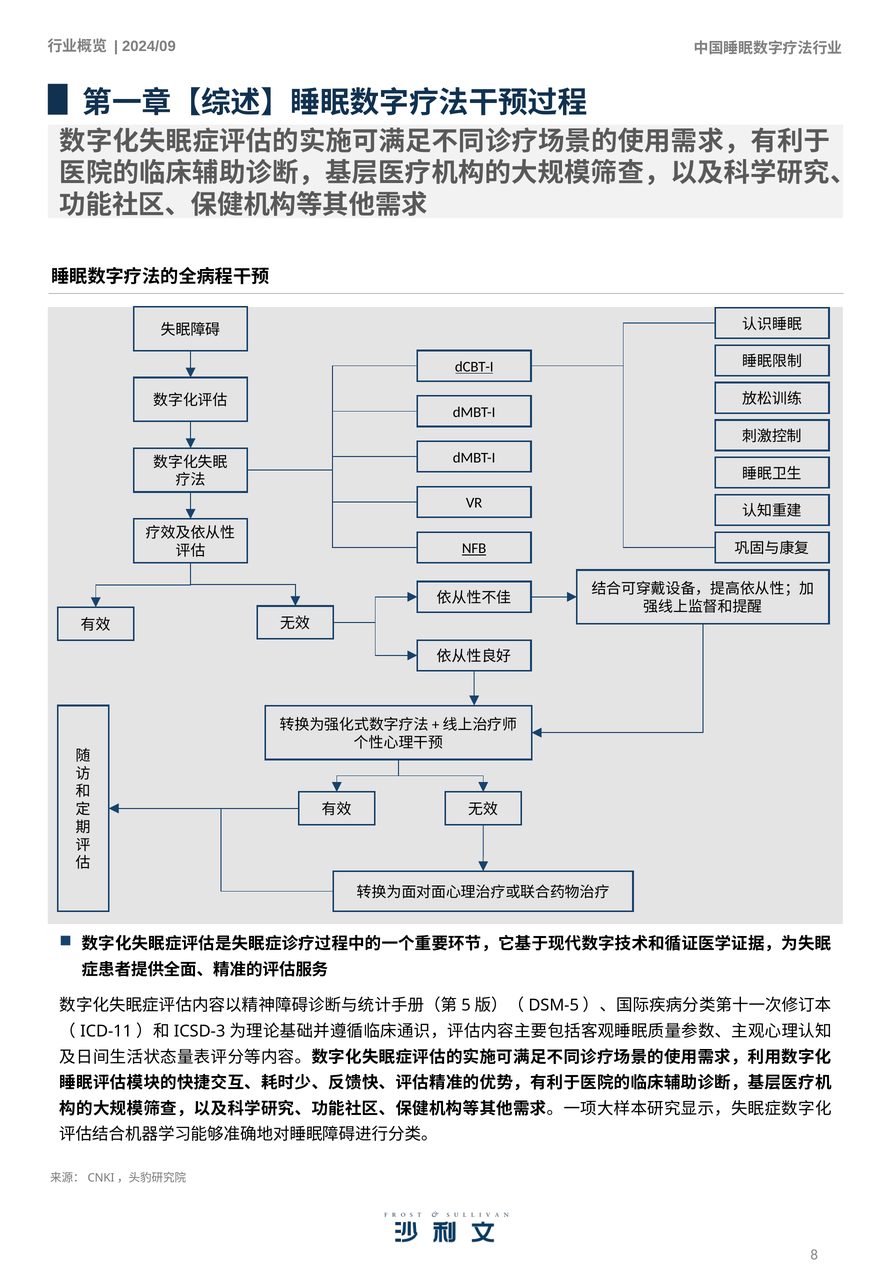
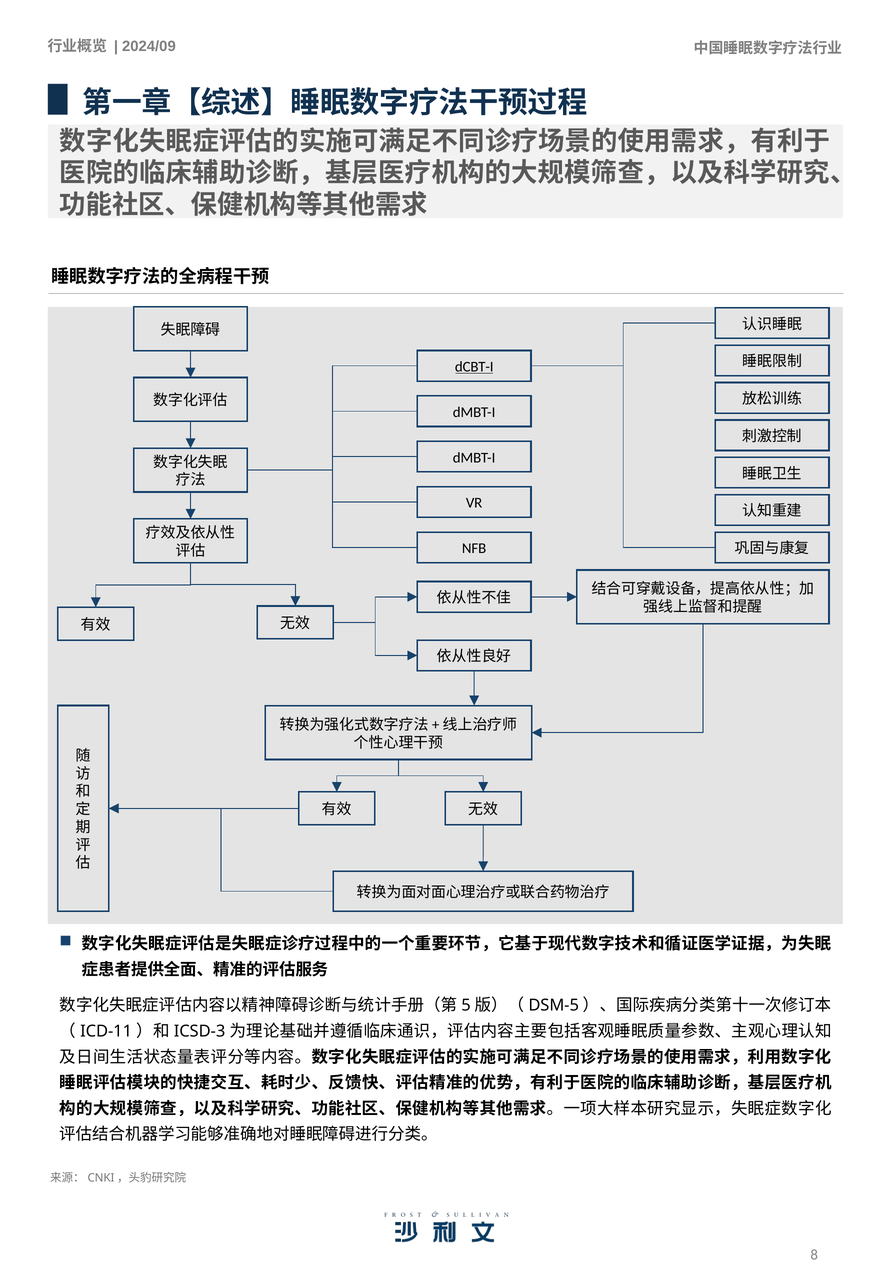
NFB underline: present -> none
